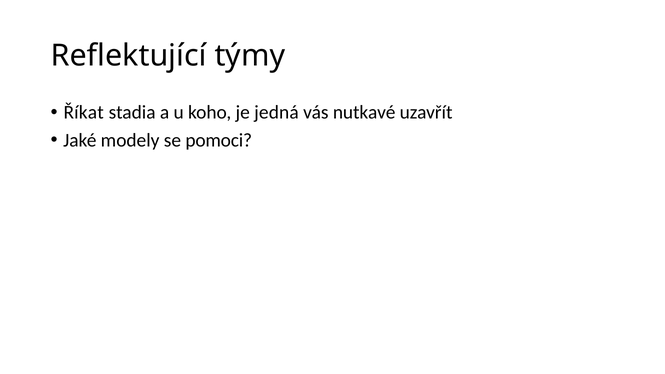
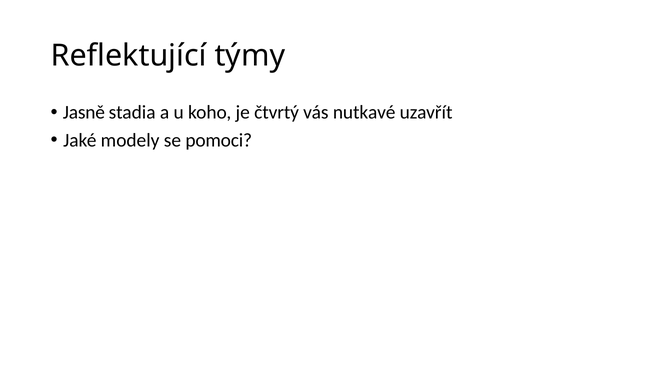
Říkat: Říkat -> Jasně
jedná: jedná -> čtvrtý
